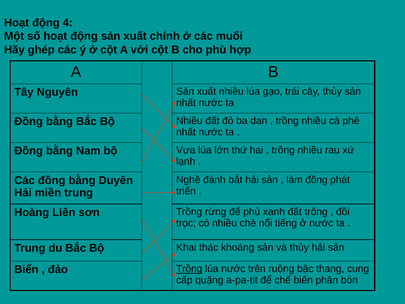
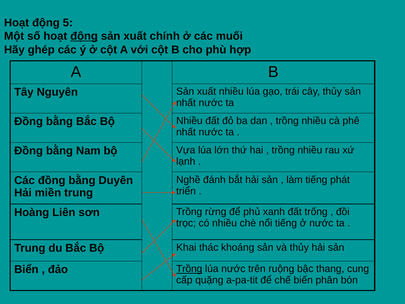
4: 4 -> 5
động at (84, 36) underline: none -> present
làm đồng: đồng -> tiếng
